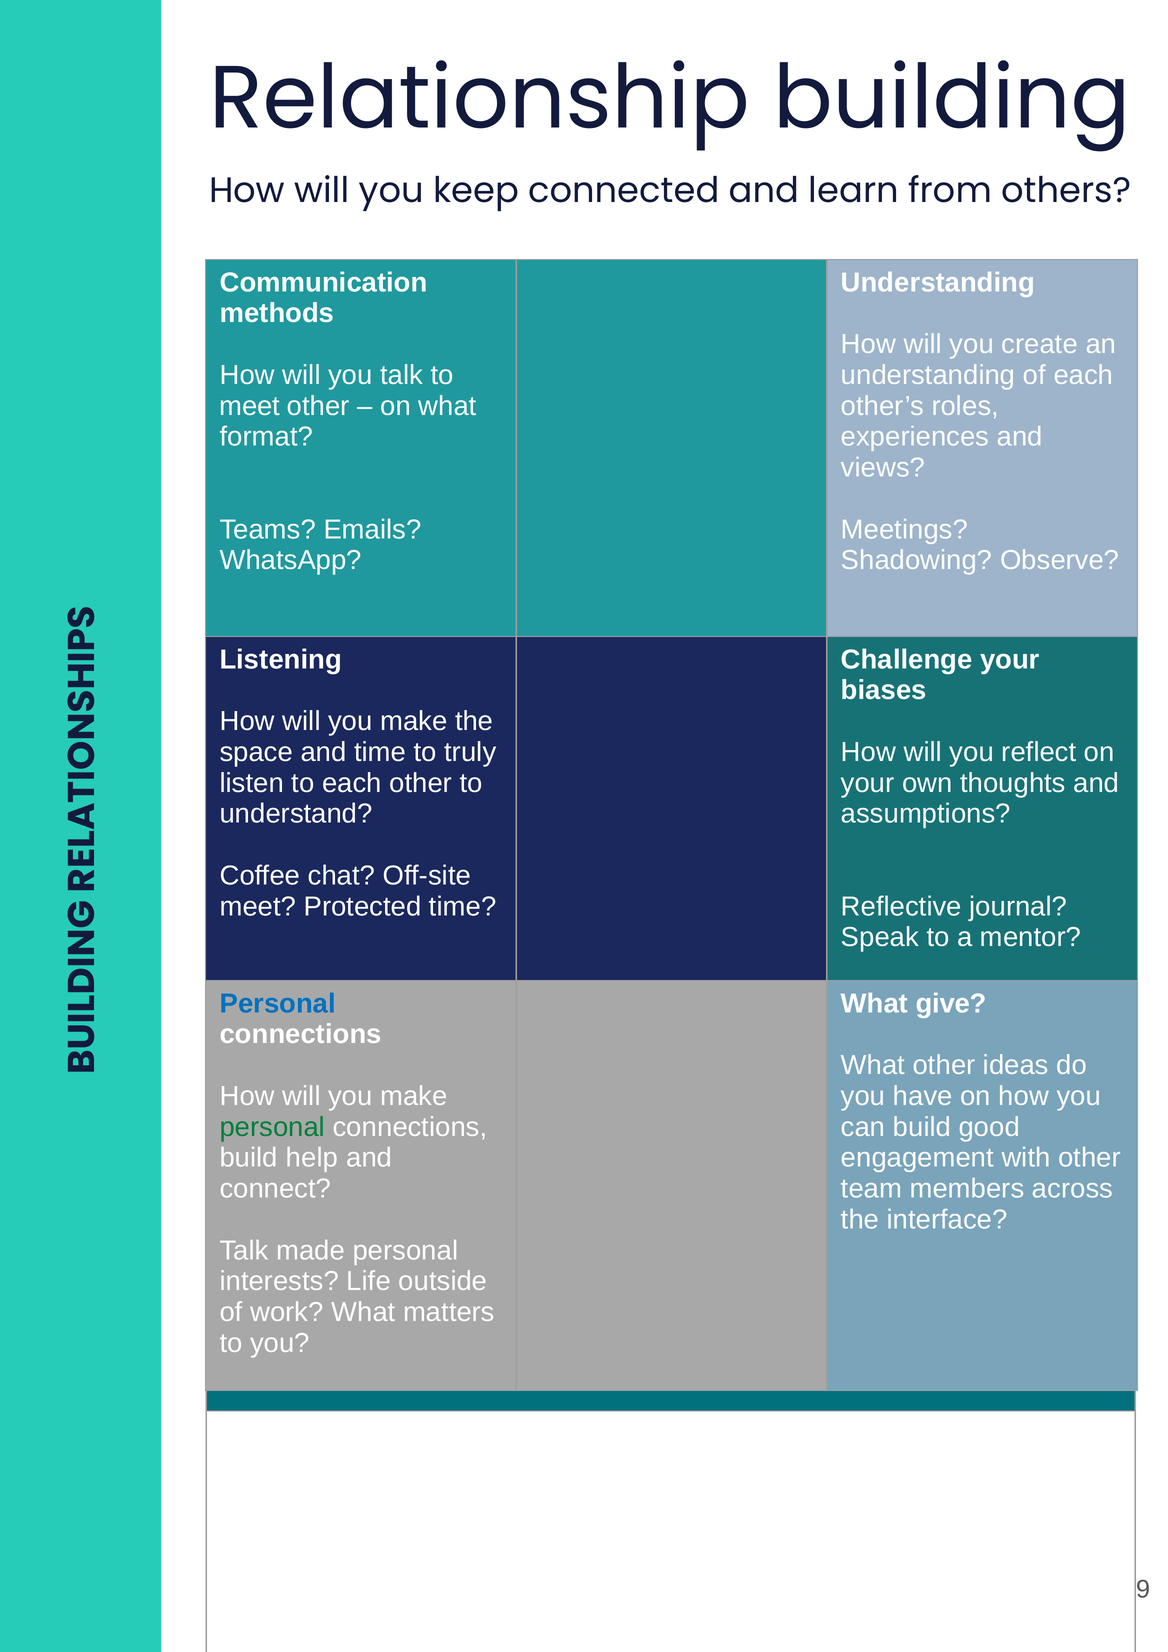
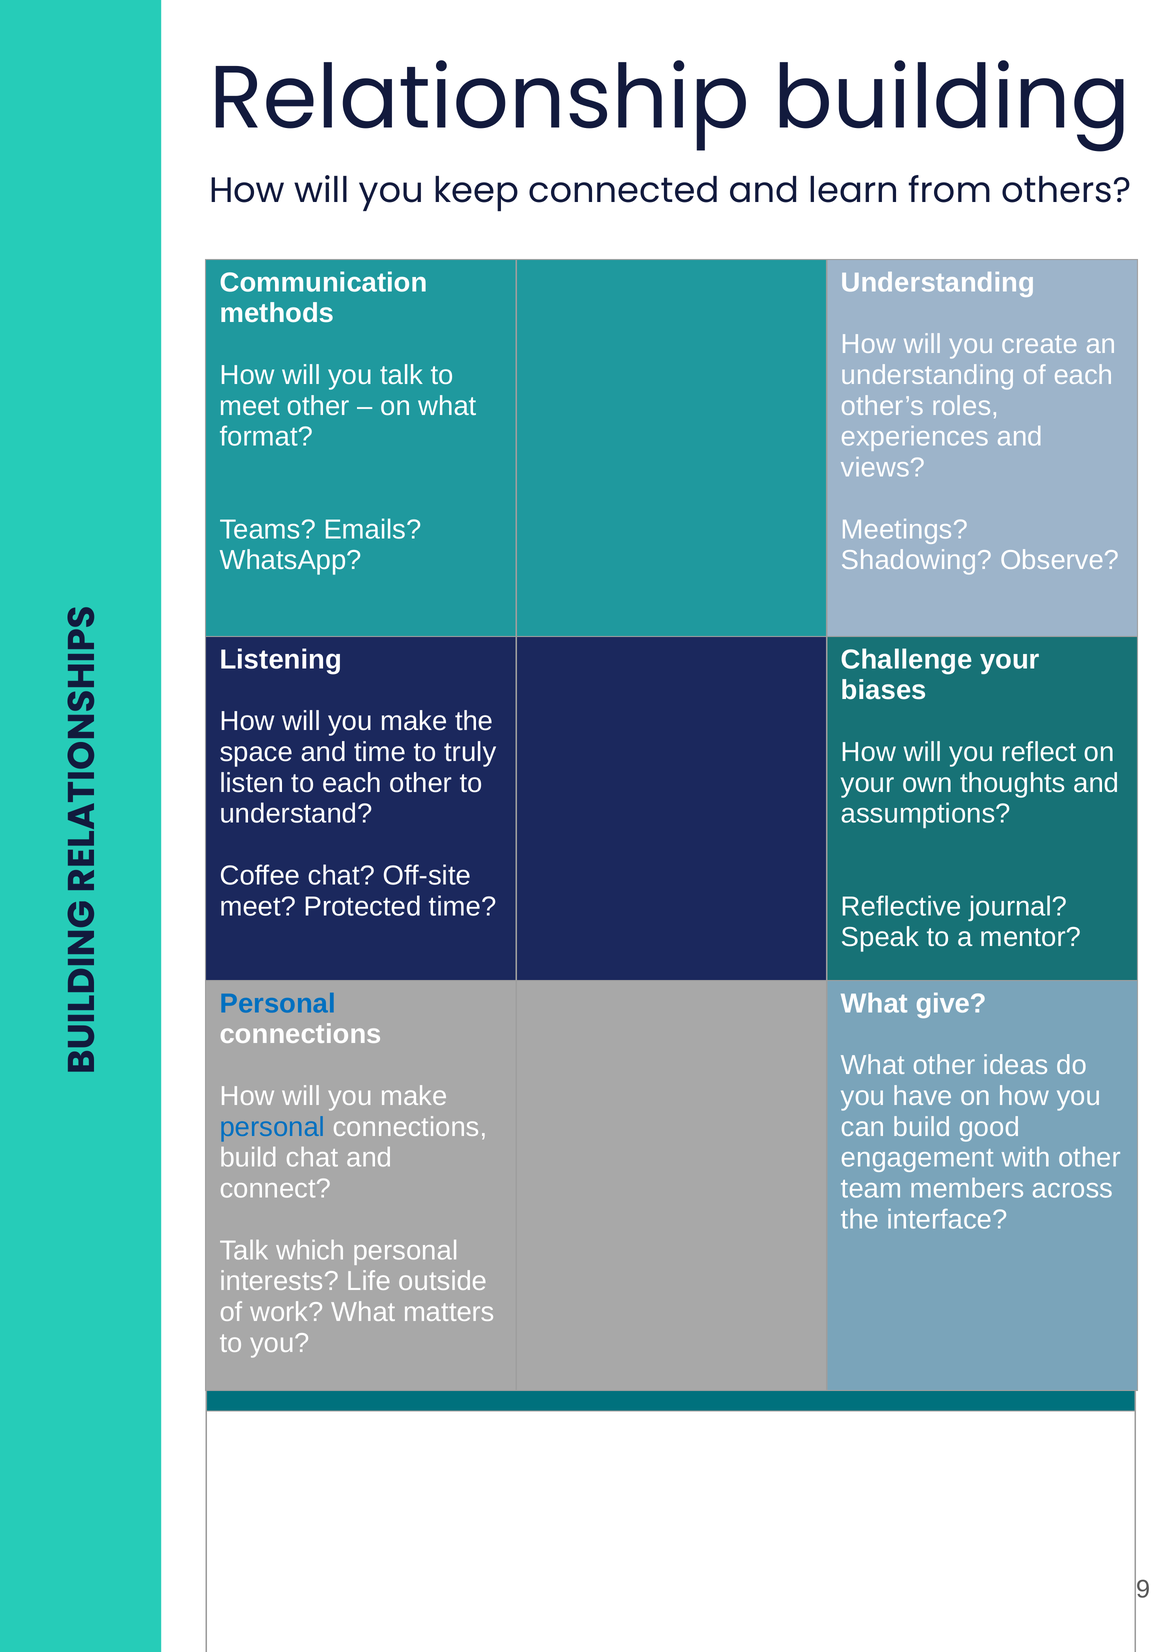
personal at (272, 1127) colour: green -> blue
build help: help -> chat
made: made -> which
